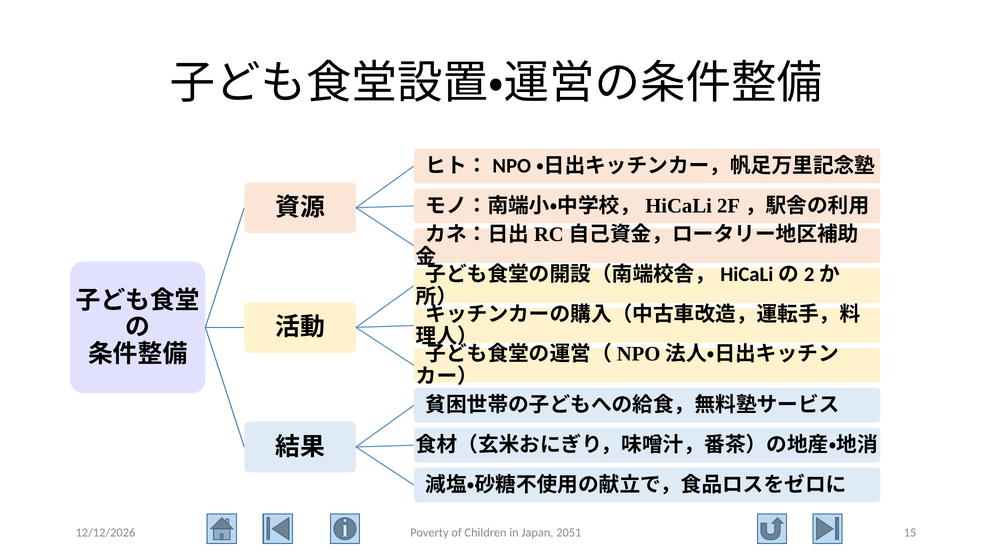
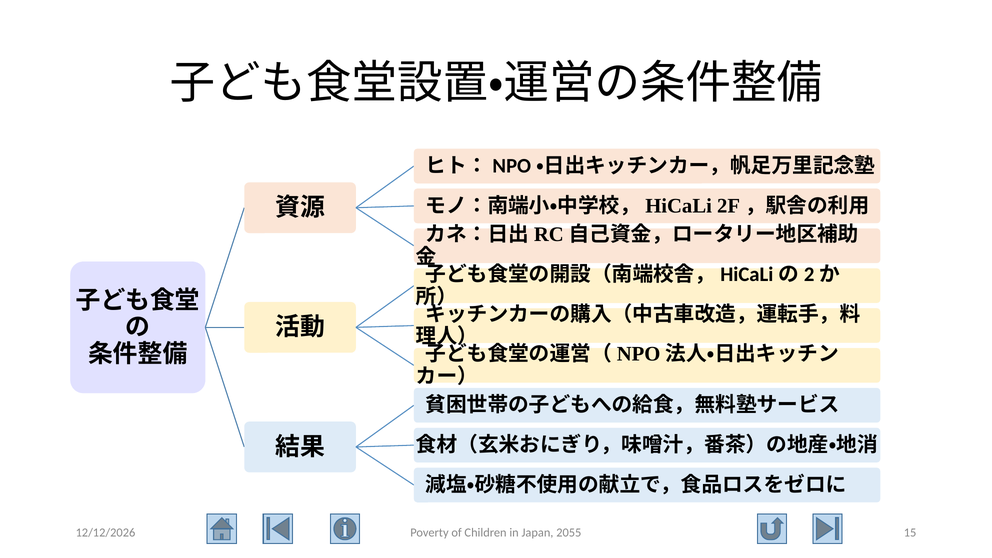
2051: 2051 -> 2055
